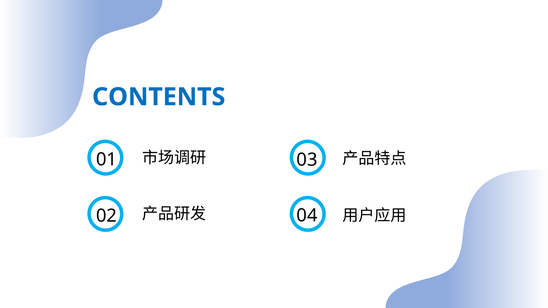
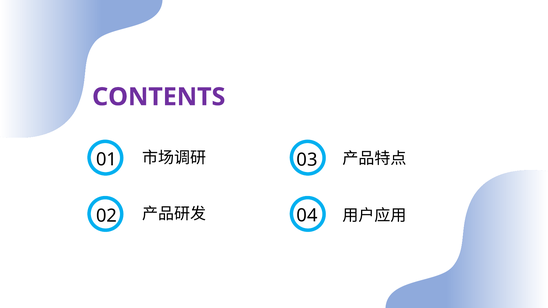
CONTENTS colour: blue -> purple
